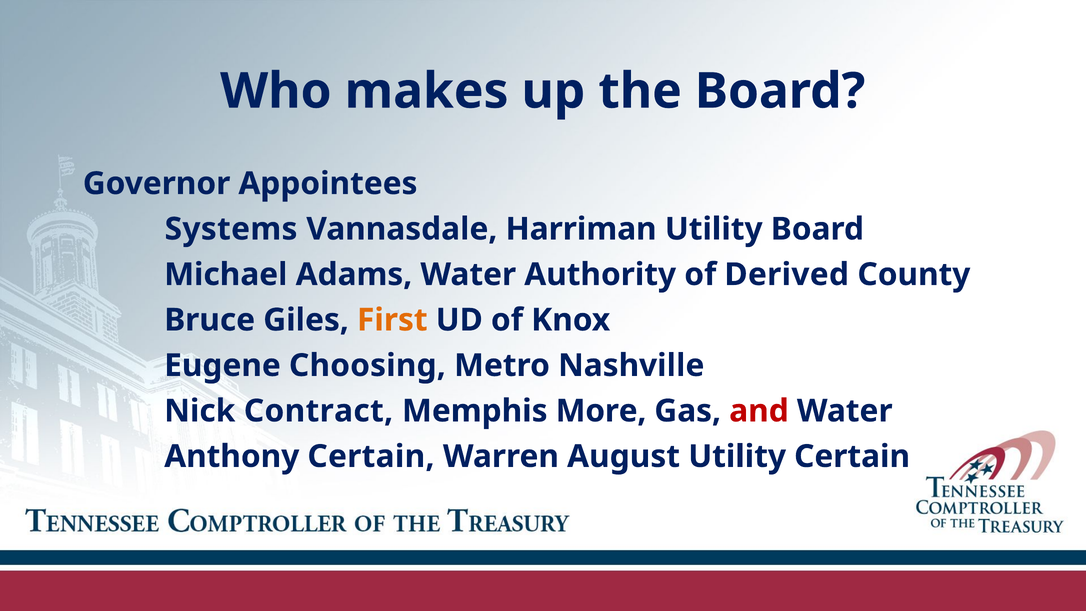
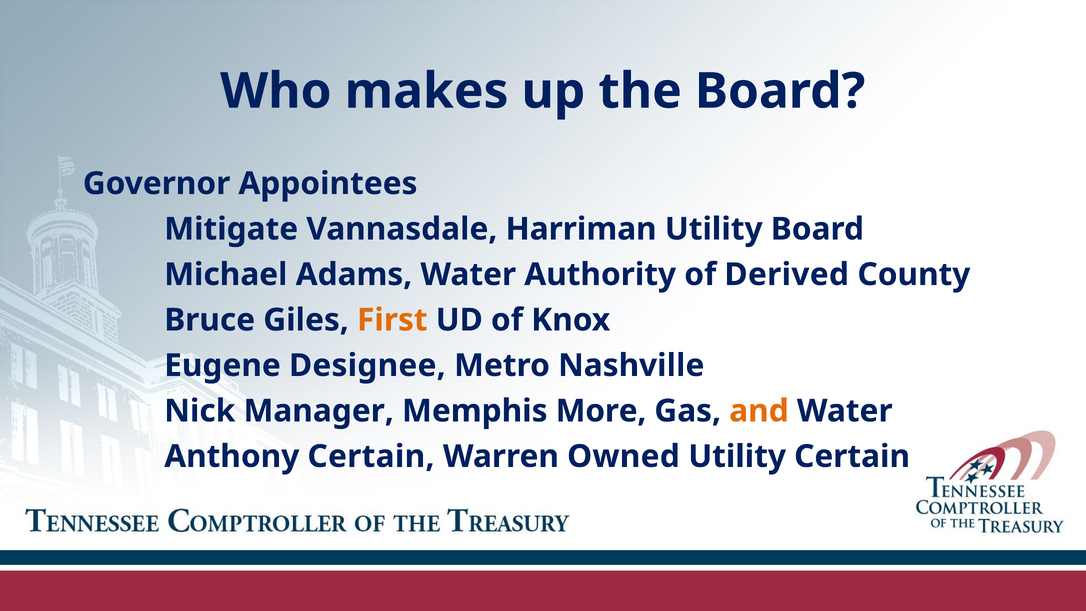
Systems: Systems -> Mitigate
Choosing: Choosing -> Designee
Contract: Contract -> Manager
and colour: red -> orange
August: August -> Owned
